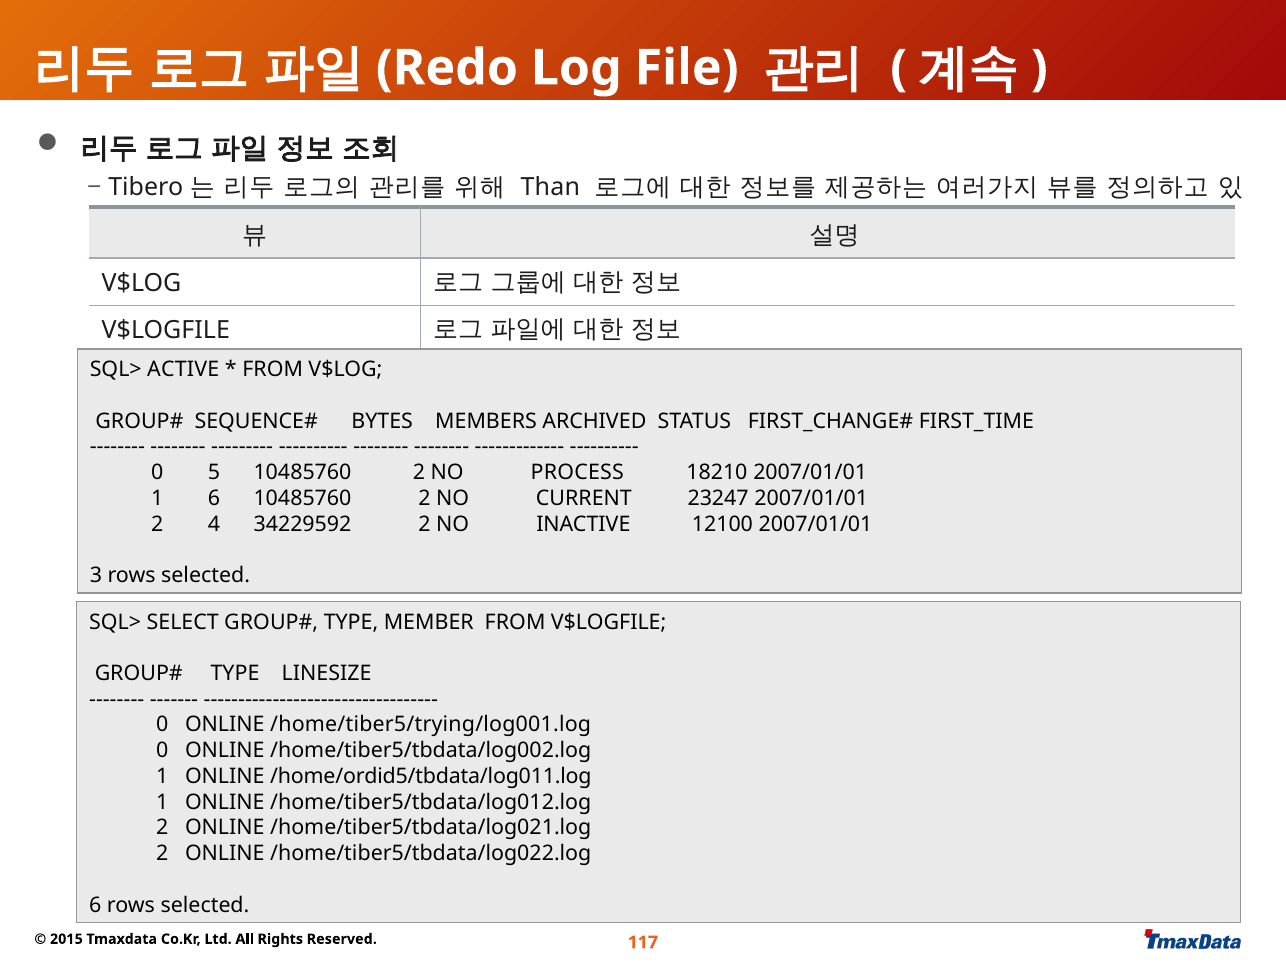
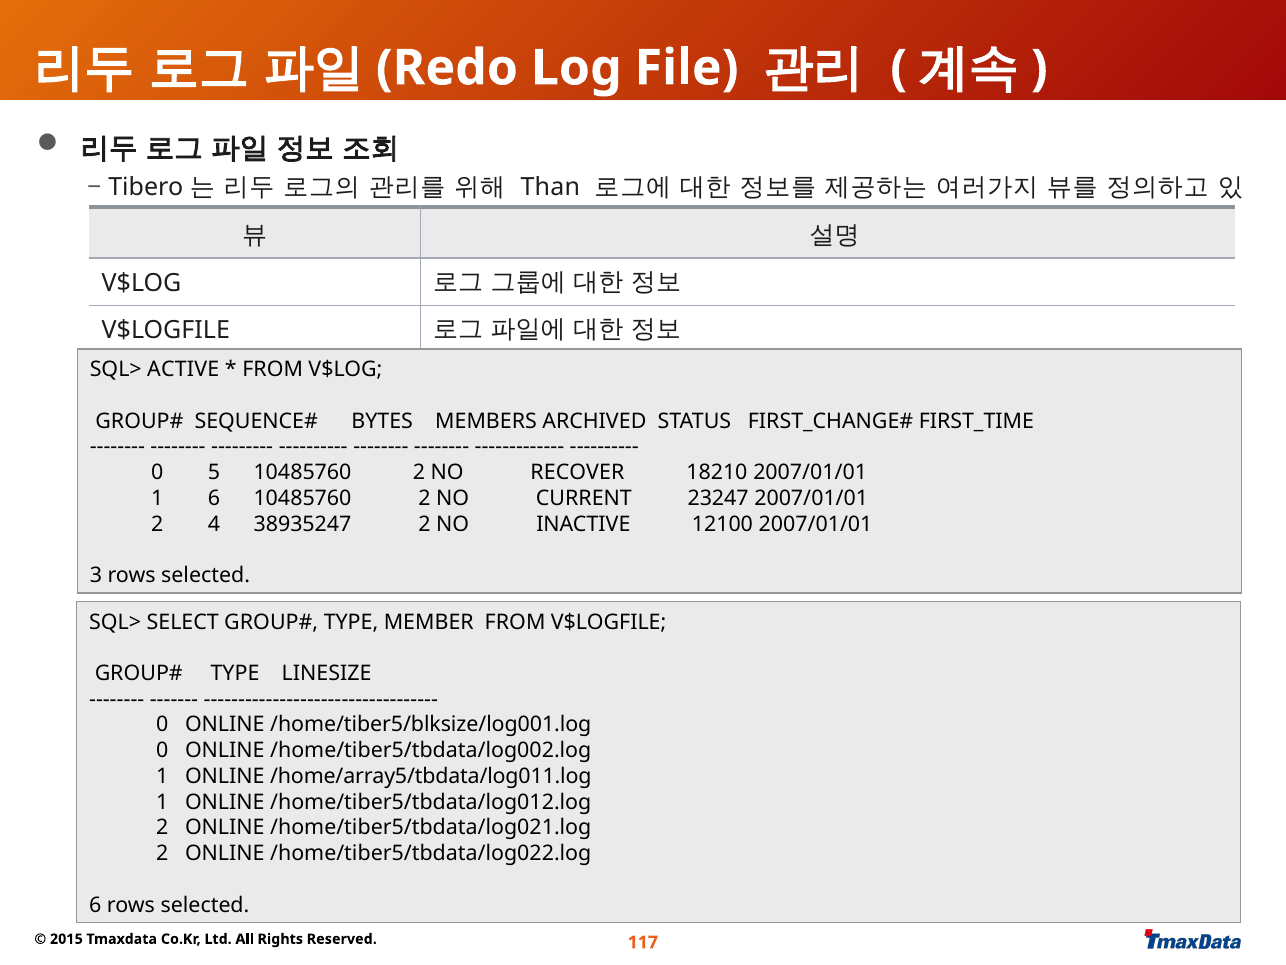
PROCESS: PROCESS -> RECOVER
34229592: 34229592 -> 38935247
/home/tiber5/trying/log001.log: /home/tiber5/trying/log001.log -> /home/tiber5/blksize/log001.log
/home/ordid5/tbdata/log011.log: /home/ordid5/tbdata/log011.log -> /home/array5/tbdata/log011.log
